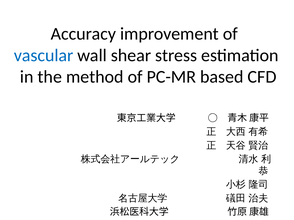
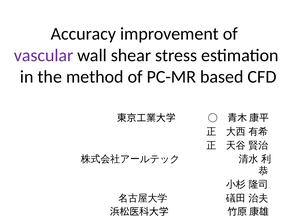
vascular colour: blue -> purple
